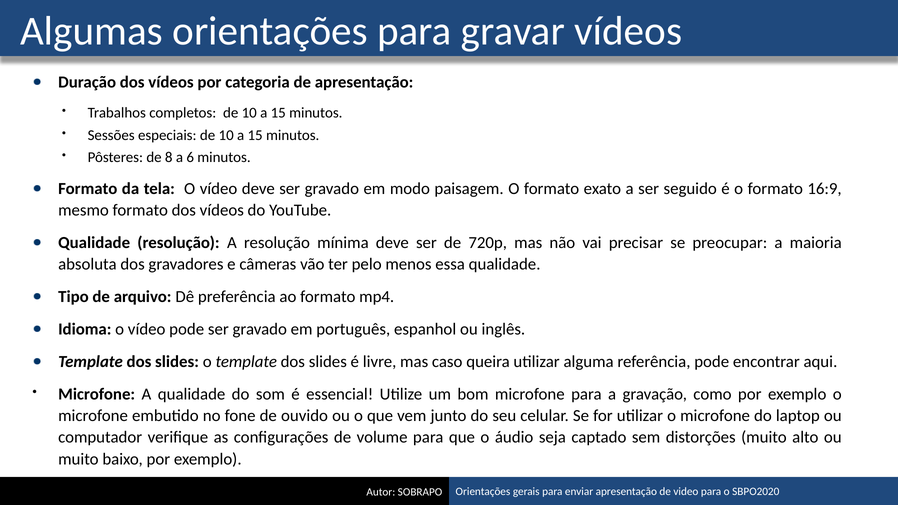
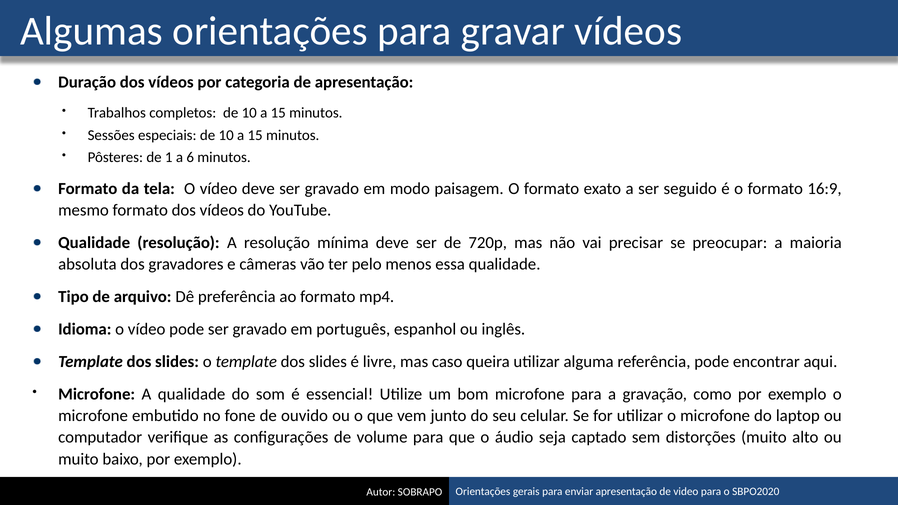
8: 8 -> 1
